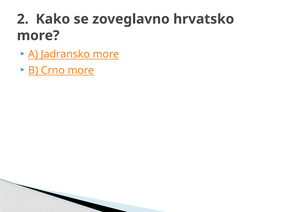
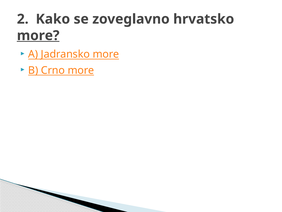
more at (38, 35) underline: none -> present
